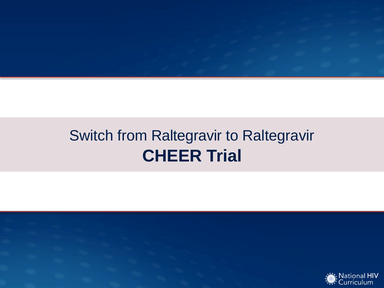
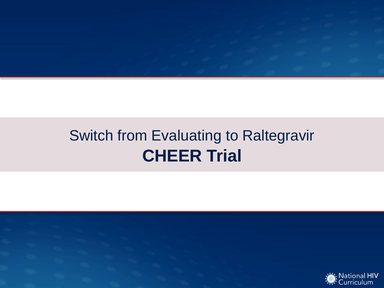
from Raltegravir: Raltegravir -> Evaluating
